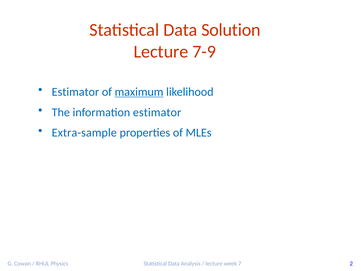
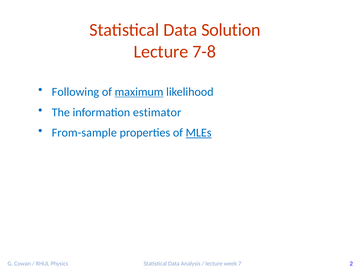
7-9: 7-9 -> 7-8
Estimator at (75, 92): Estimator -> Following
Extra-sample: Extra-sample -> From-sample
MLEs underline: none -> present
